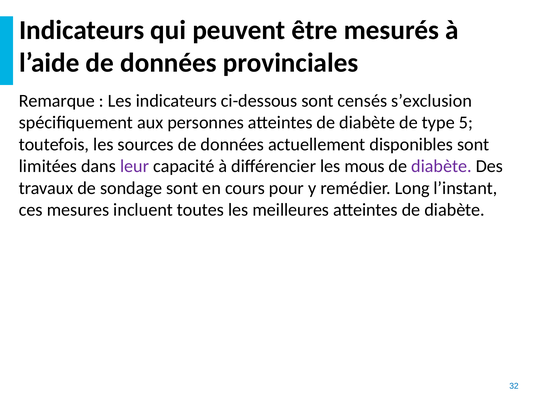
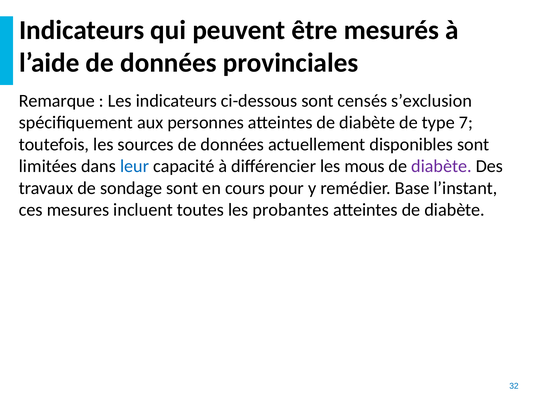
5: 5 -> 7
leur colour: purple -> blue
Long: Long -> Base
meilleures: meilleures -> probantes
